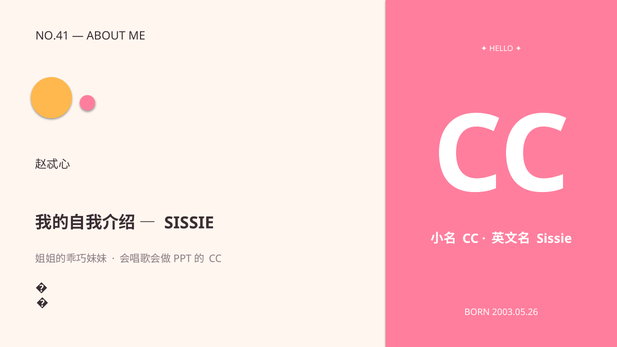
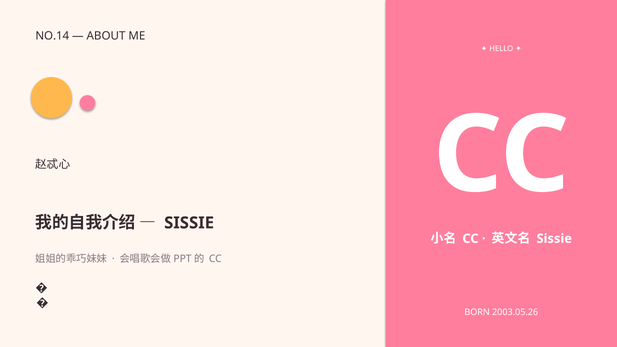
NO.41: NO.41 -> NO.14
